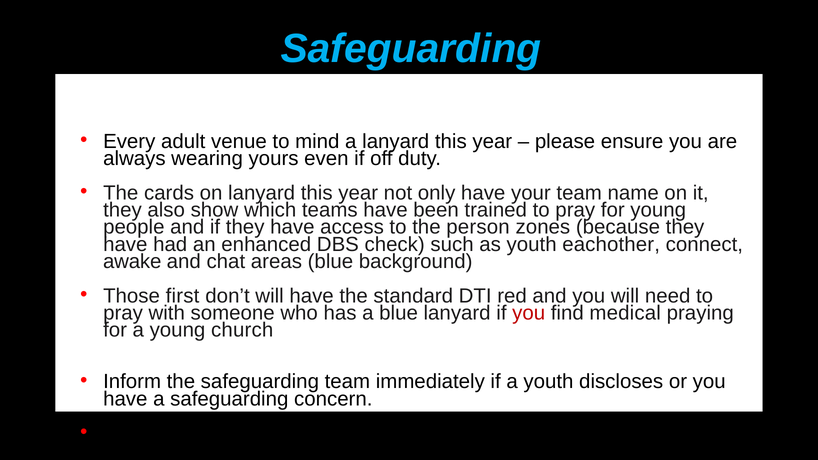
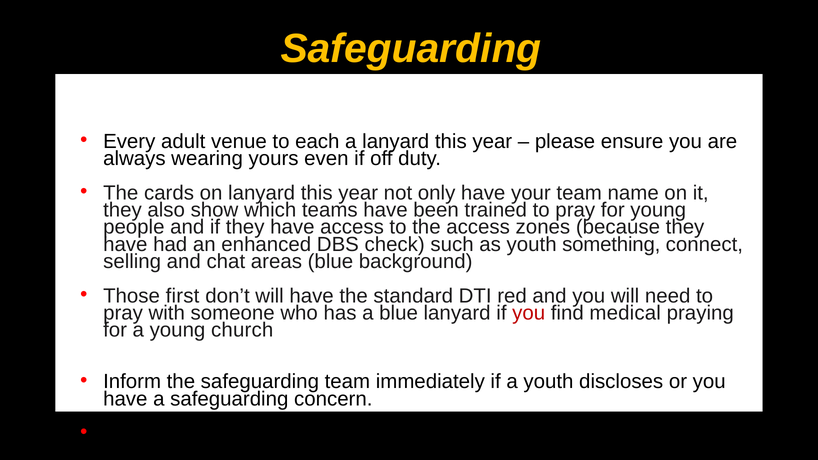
Safeguarding at (411, 49) colour: light blue -> yellow
mind: mind -> each
the person: person -> access
eachother: eachother -> something
awake: awake -> selling
